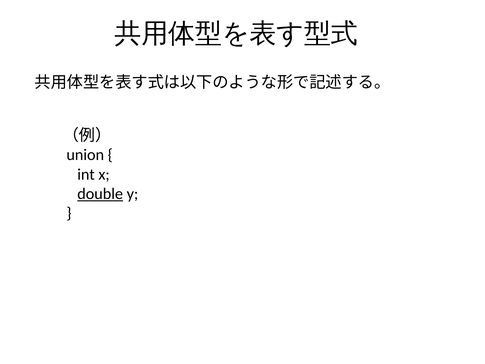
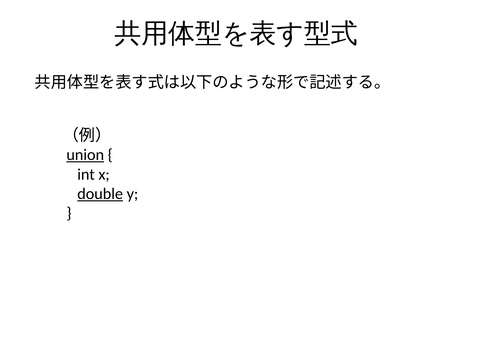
union underline: none -> present
